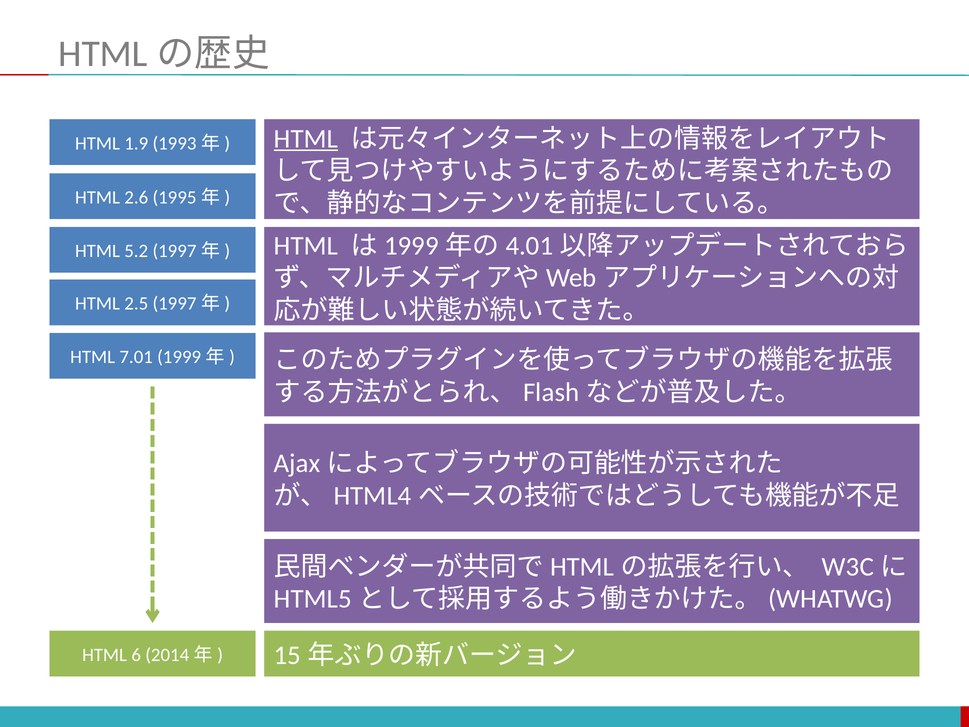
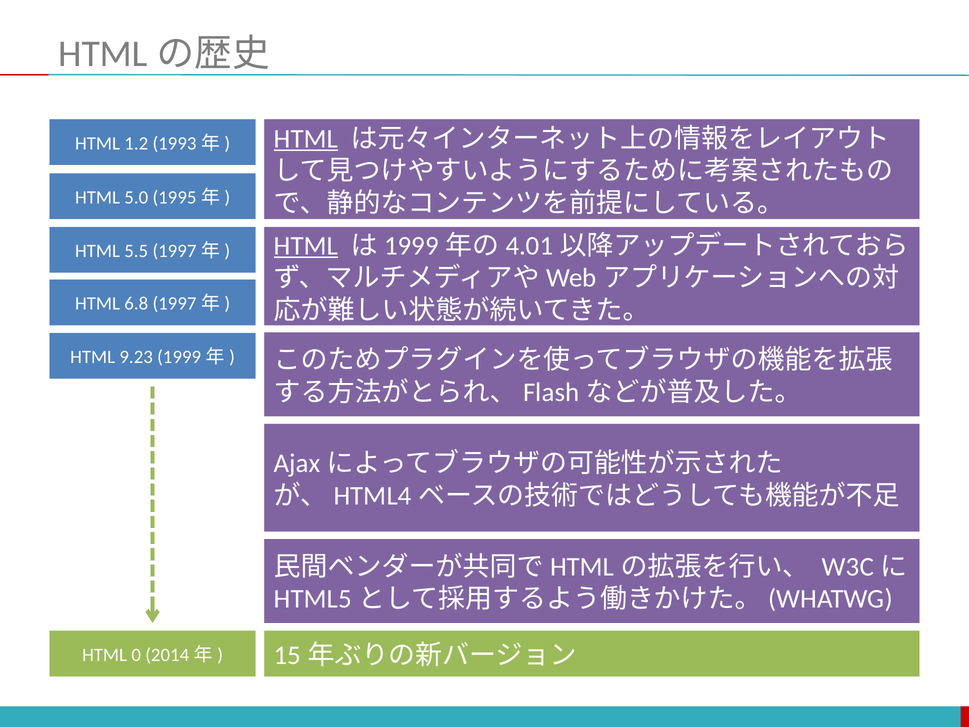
1.9: 1.9 -> 1.2
2.6: 2.6 -> 5.0
HTML at (306, 246) underline: none -> present
5.2: 5.2 -> 5.5
2.5: 2.5 -> 6.8
7.01: 7.01 -> 9.23
6: 6 -> 0
